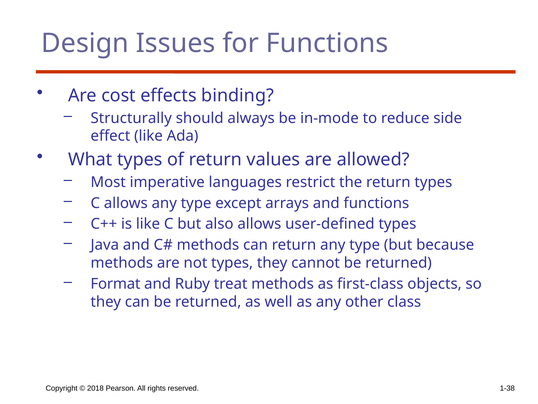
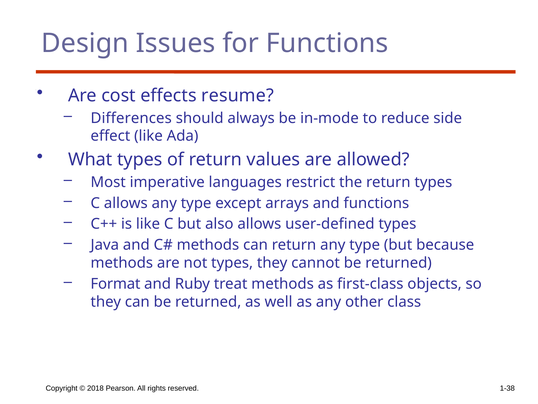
binding: binding -> resume
Structurally: Structurally -> Differences
